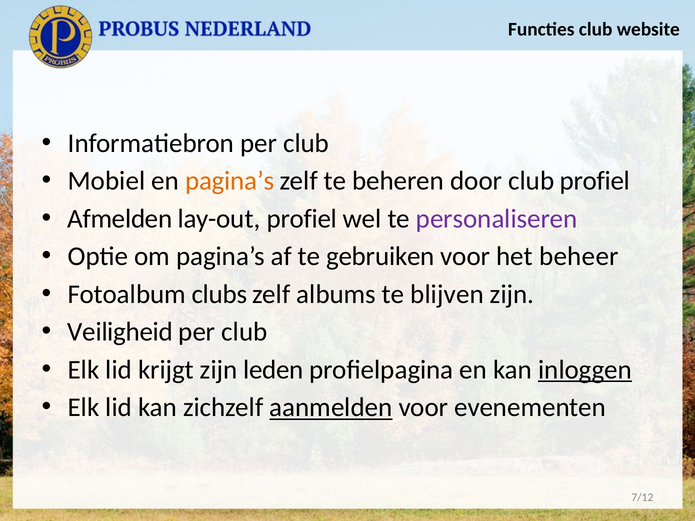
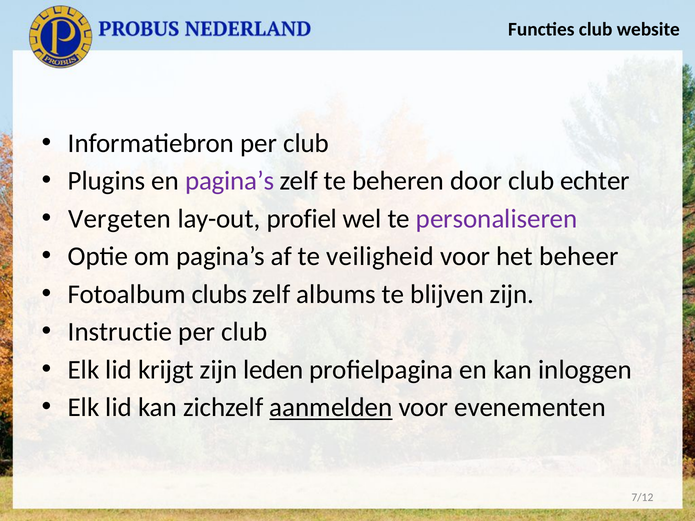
Mobiel: Mobiel -> Plugins
pagina’s at (230, 181) colour: orange -> purple
club profiel: profiel -> echter
Afmelden: Afmelden -> Vergeten
gebruiken: gebruiken -> veiligheid
Veiligheid: Veiligheid -> Instructie
inloggen underline: present -> none
